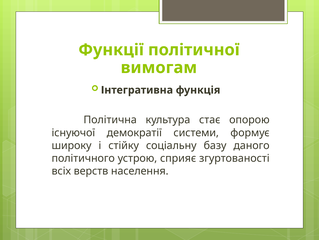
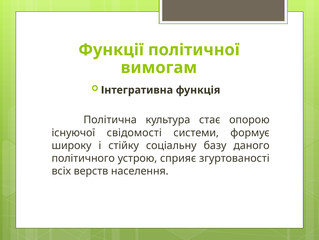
демократії: демократії -> свідомості
